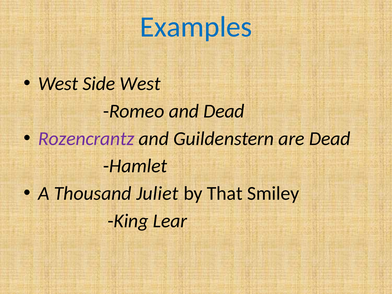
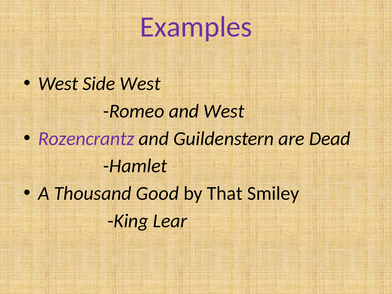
Examples colour: blue -> purple
and Dead: Dead -> West
Juliet: Juliet -> Good
